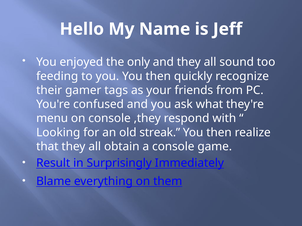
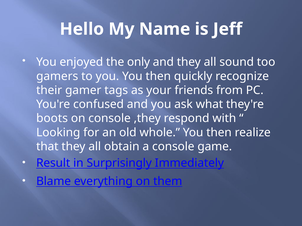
feeding: feeding -> gamers
menu: menu -> boots
streak: streak -> whole
